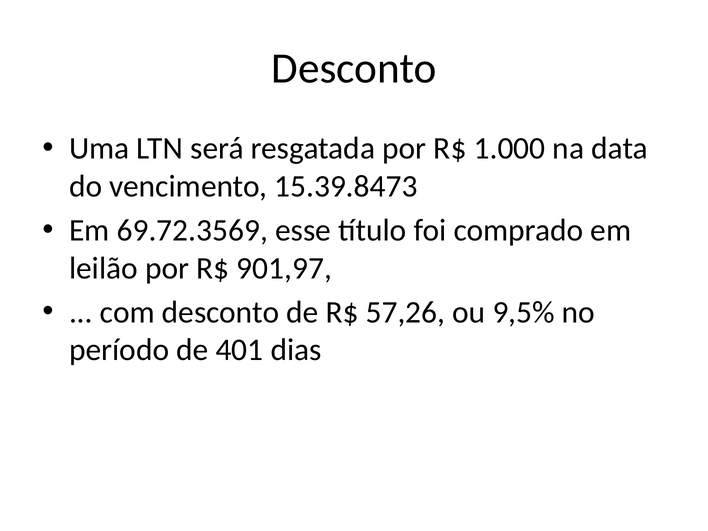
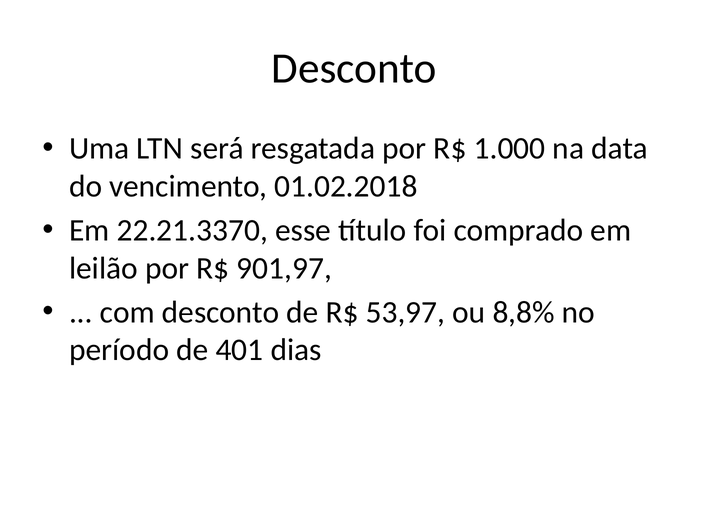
15.39.8473: 15.39.8473 -> 01.02.2018
69.72.3569: 69.72.3569 -> 22.21.3370
57,26: 57,26 -> 53,97
9,5%: 9,5% -> 8,8%
